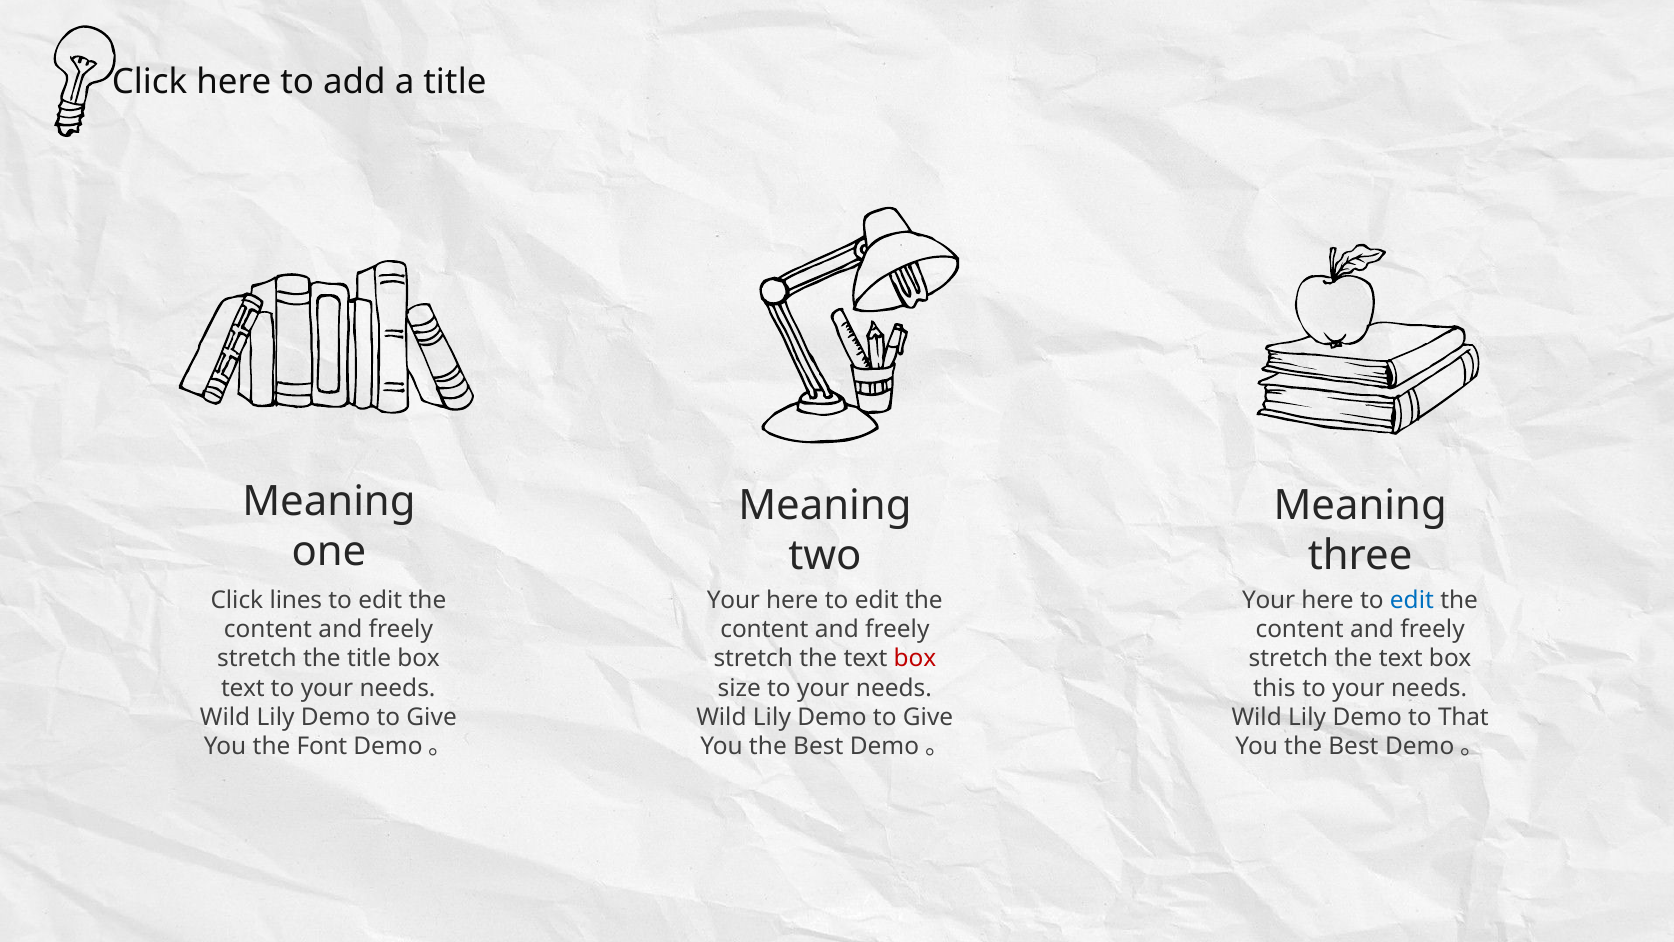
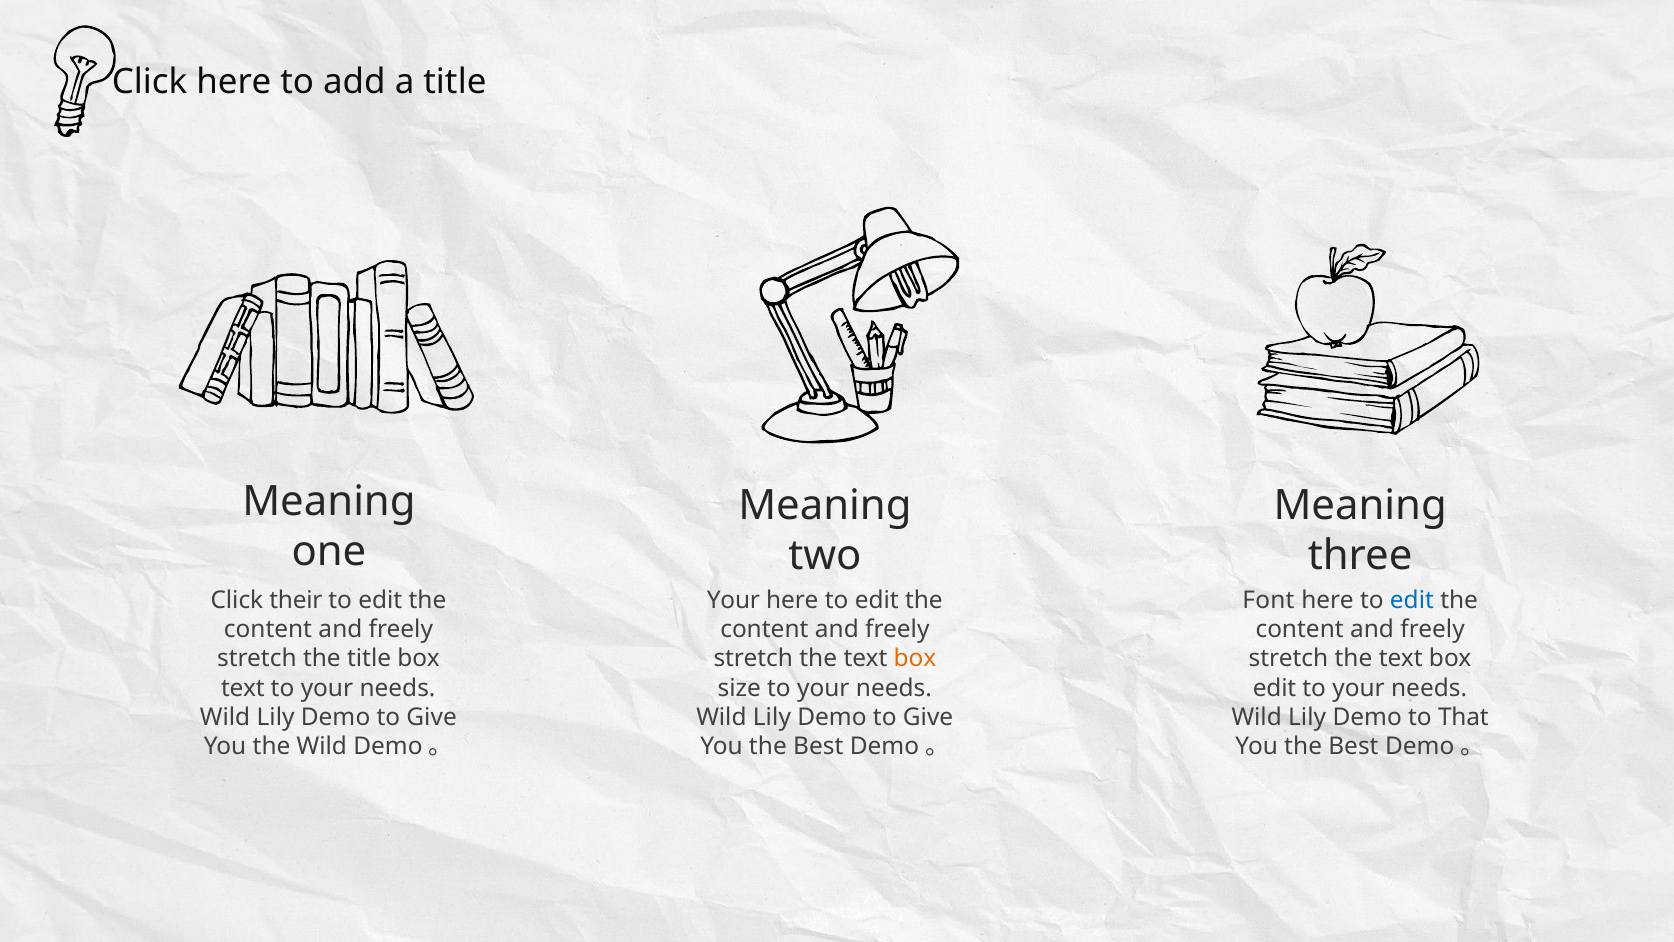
lines: lines -> their
Your at (1269, 600): Your -> Font
box at (915, 659) colour: red -> orange
this at (1274, 688): this -> edit
the Font: Font -> Wild
